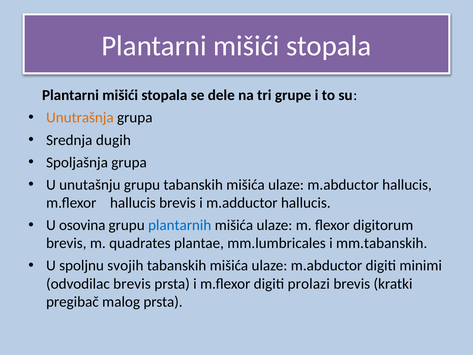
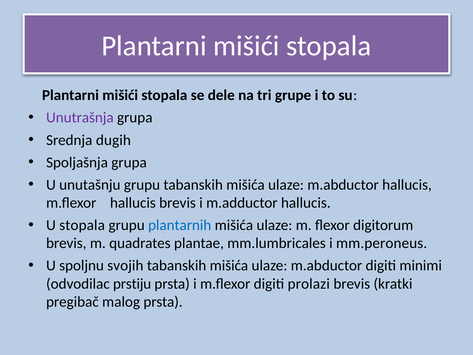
Unutrašnja colour: orange -> purple
U osovina: osovina -> stopala
mm.tabanskih: mm.tabanskih -> mm.peroneus
odvodilac brevis: brevis -> prstiju
